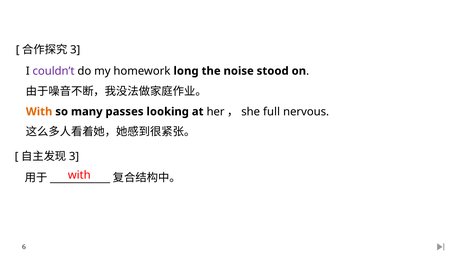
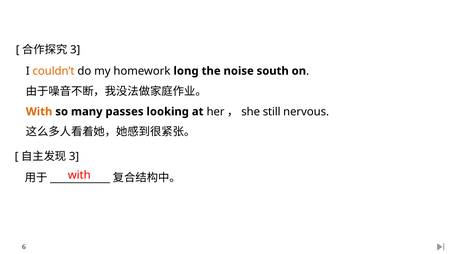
couldn’t colour: purple -> orange
stood: stood -> south
full: full -> still
